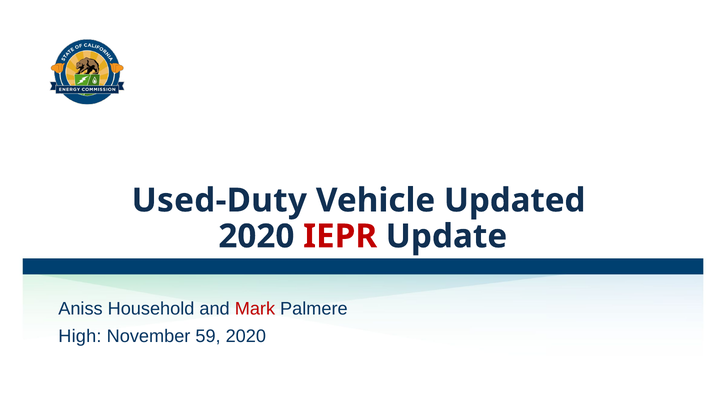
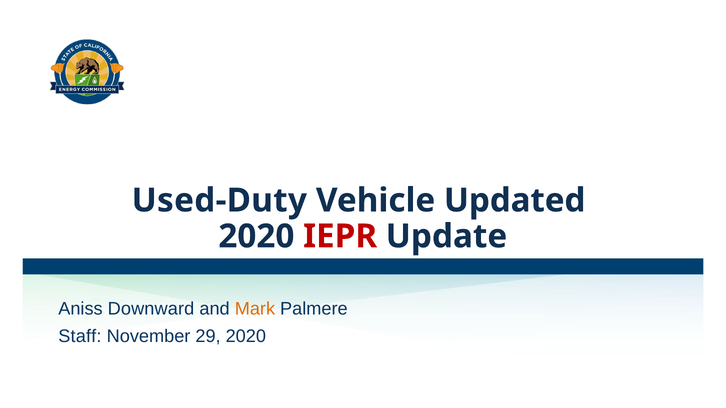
Household: Household -> Downward
Mark colour: red -> orange
High: High -> Staff
59: 59 -> 29
